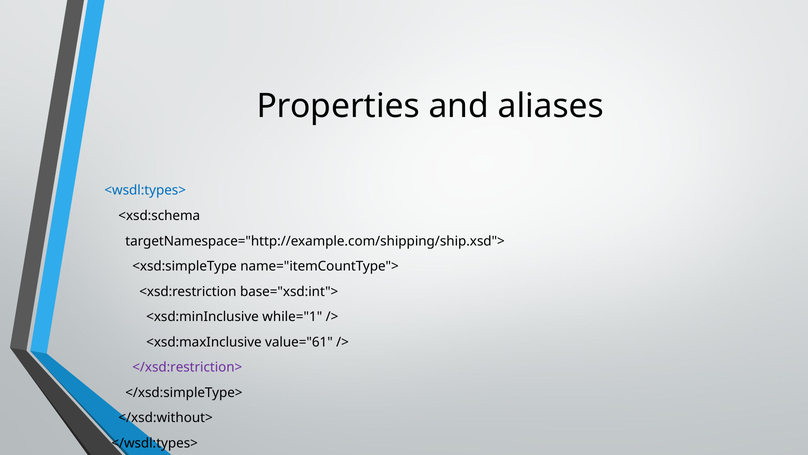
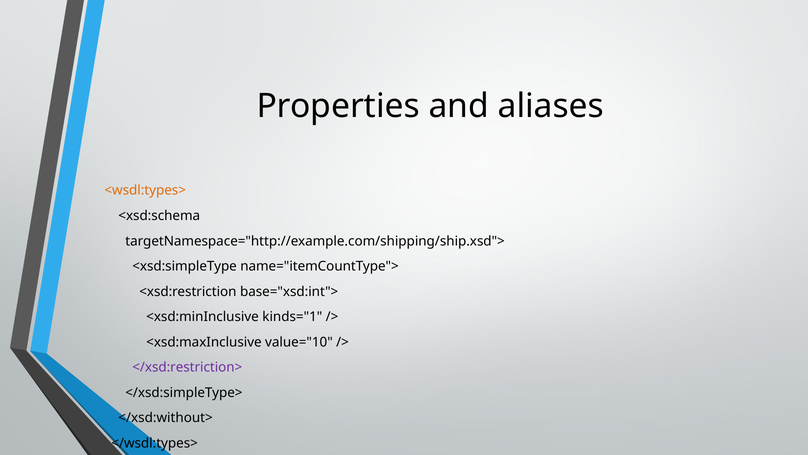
<wsdl:types> colour: blue -> orange
while="1: while="1 -> kinds="1
value="61: value="61 -> value="10
